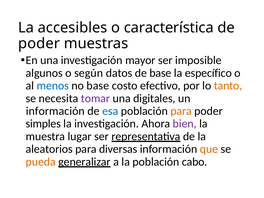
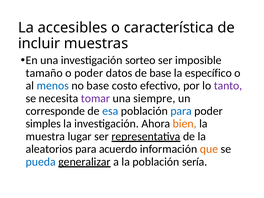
poder at (39, 44): poder -> incluir
mayor: mayor -> sorteo
algunos: algunos -> tamaño
o según: según -> poder
tanto colour: orange -> purple
digitales: digitales -> siempre
información at (55, 111): información -> corresponde
para at (181, 111) colour: orange -> blue
bien colour: purple -> orange
diversas: diversas -> acuerdo
pueda colour: orange -> blue
cabo: cabo -> sería
